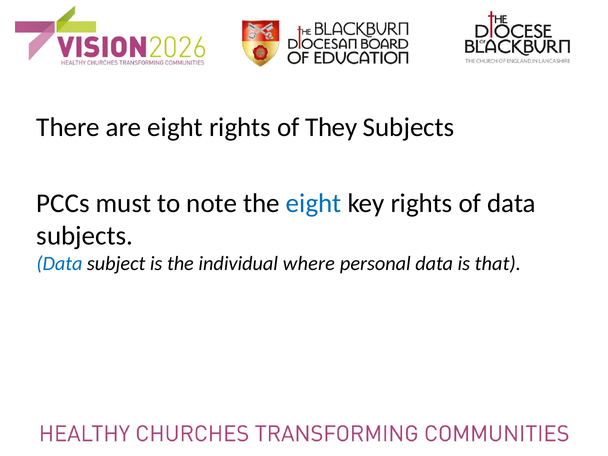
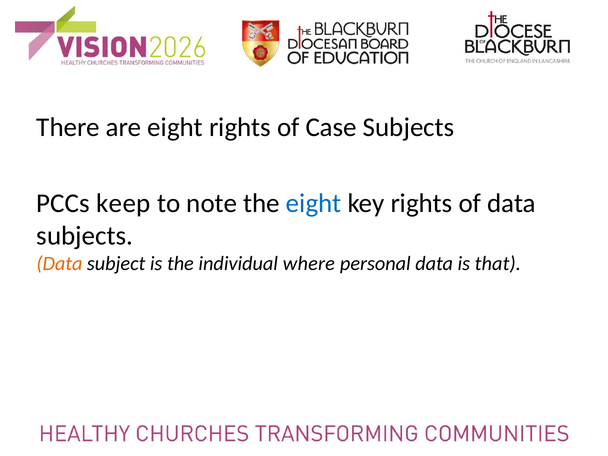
They: They -> Case
must: must -> keep
Data at (59, 264) colour: blue -> orange
